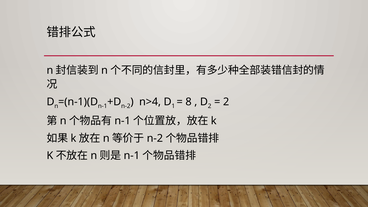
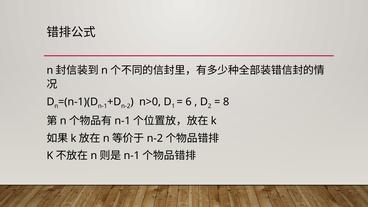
n>4: n>4 -> n>0
8: 8 -> 6
2 at (226, 102): 2 -> 8
